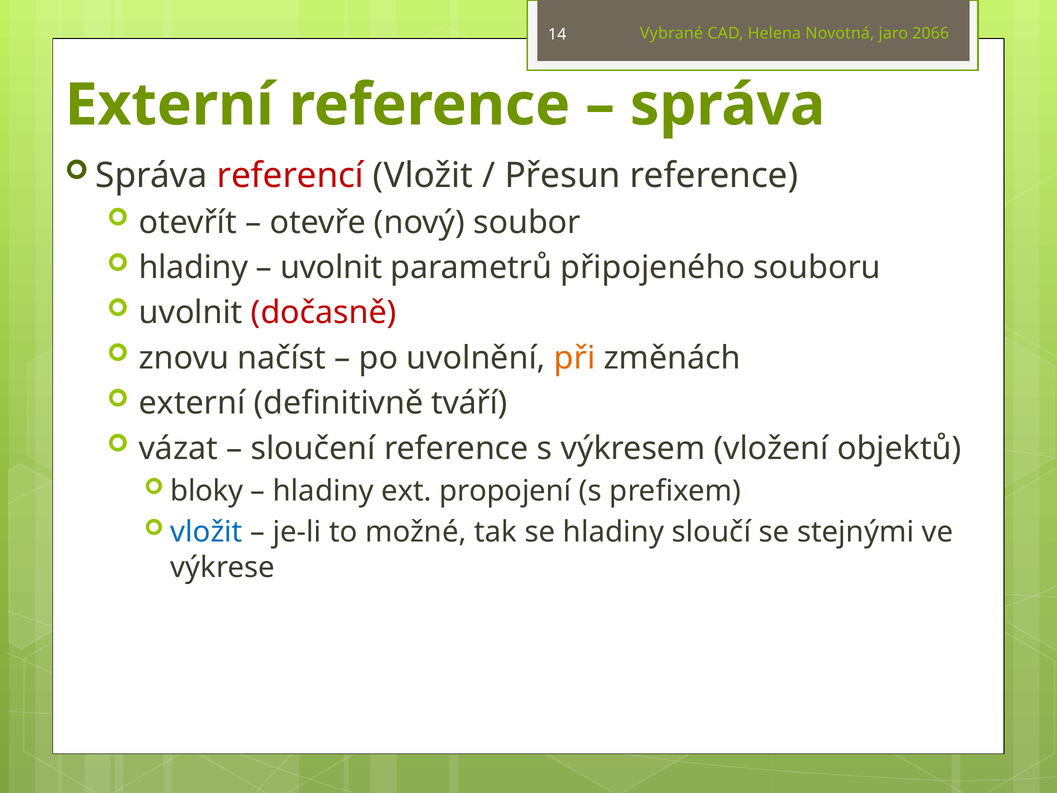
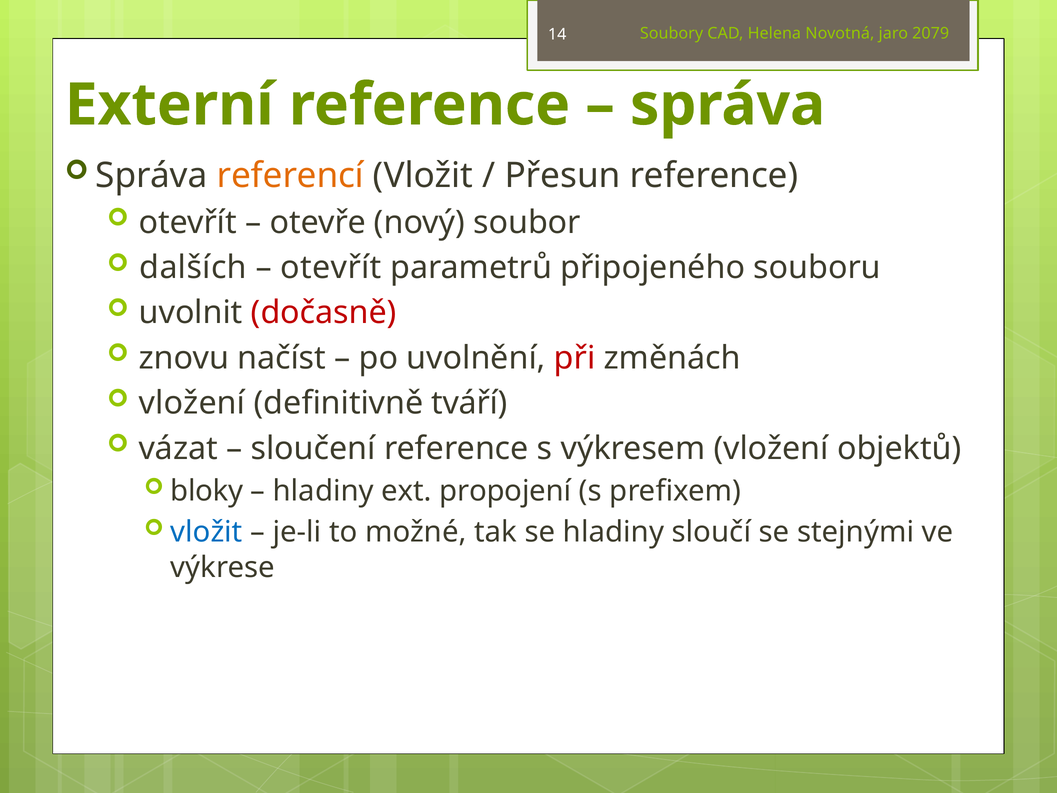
Vybrané: Vybrané -> Soubory
2066: 2066 -> 2079
referencí colour: red -> orange
hladiny at (193, 267): hladiny -> dalších
uvolnit at (331, 267): uvolnit -> otevřít
při colour: orange -> red
externí at (192, 403): externí -> vložení
